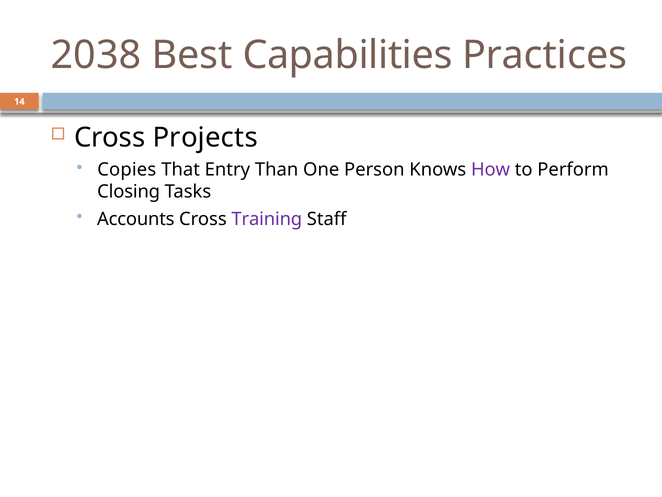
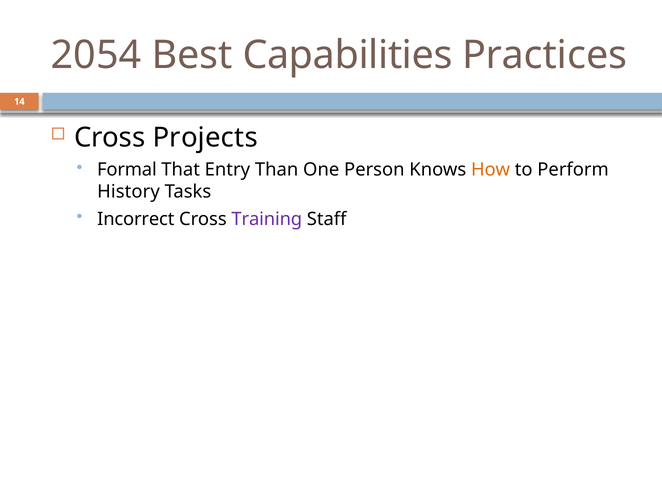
2038: 2038 -> 2054
Copies: Copies -> Formal
How colour: purple -> orange
Closing: Closing -> History
Accounts: Accounts -> Incorrect
